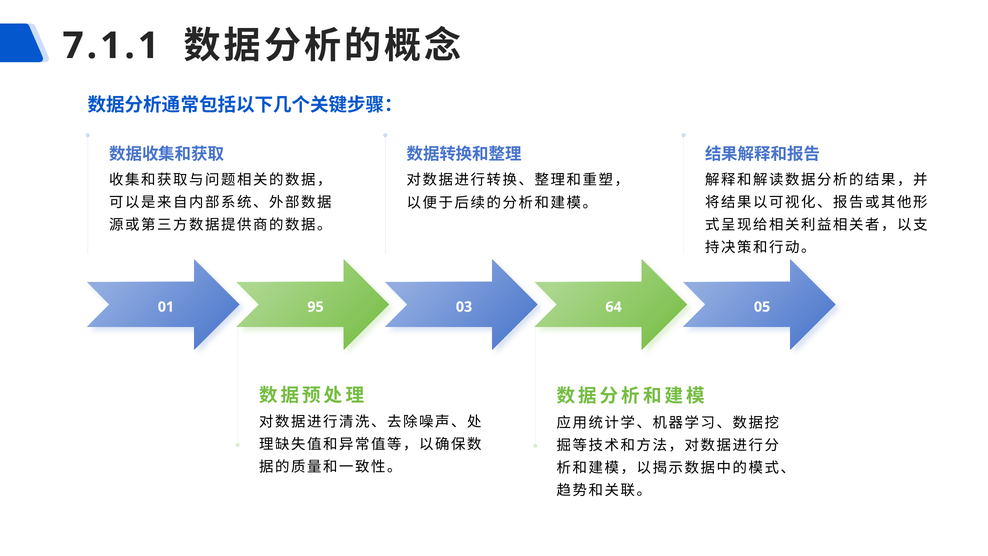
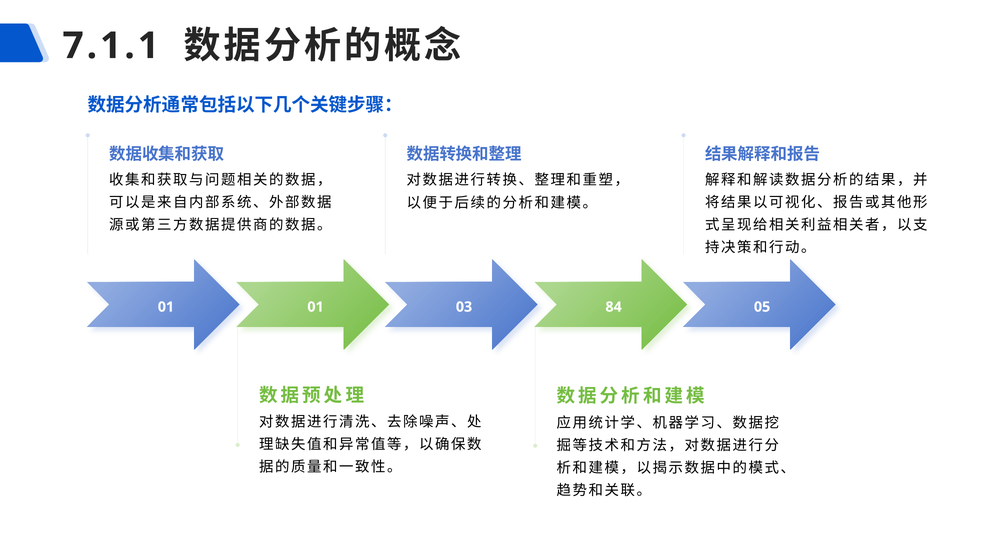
01 95: 95 -> 01
64: 64 -> 84
